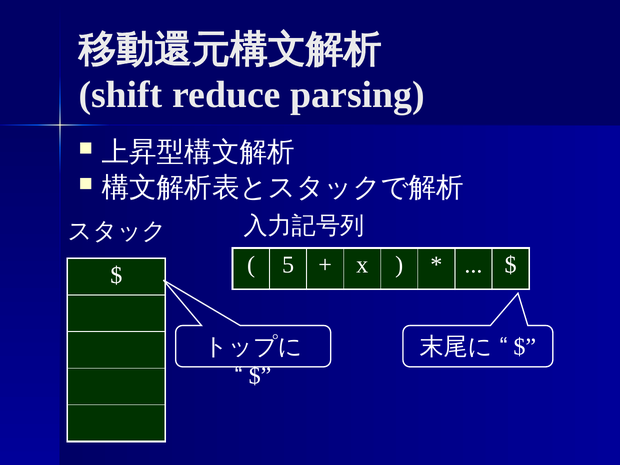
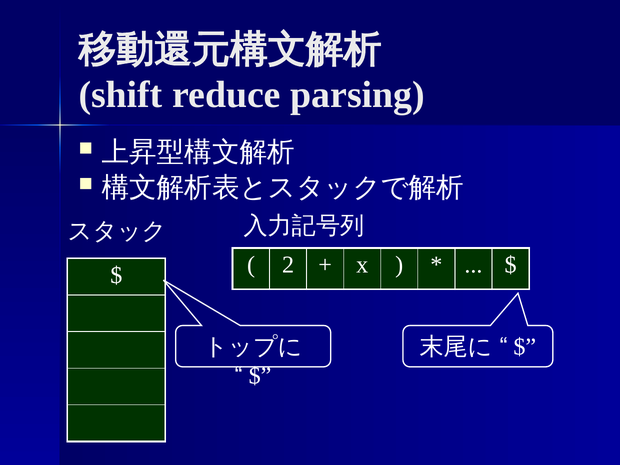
5: 5 -> 2
